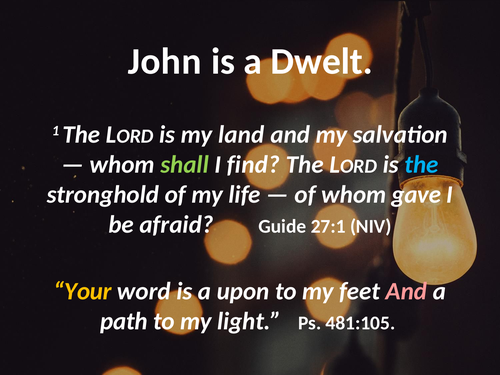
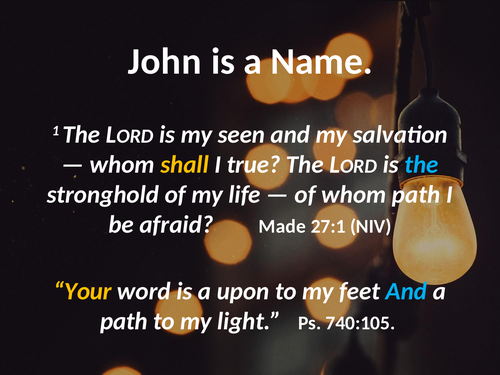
Dwelt: Dwelt -> Name
land: land -> seen
shall colour: light green -> yellow
find: find -> true
whom gave: gave -> path
Guide: Guide -> Made
And at (406, 291) colour: pink -> light blue
481:105: 481:105 -> 740:105
